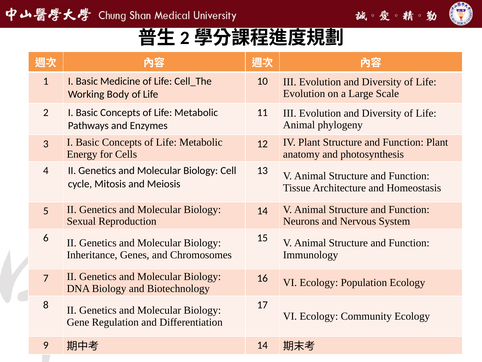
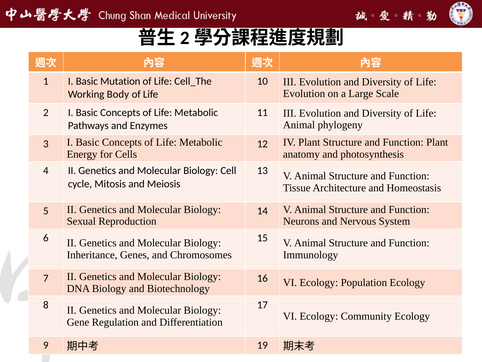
Medicine: Medicine -> Mutation
14 at (262, 345): 14 -> 19
